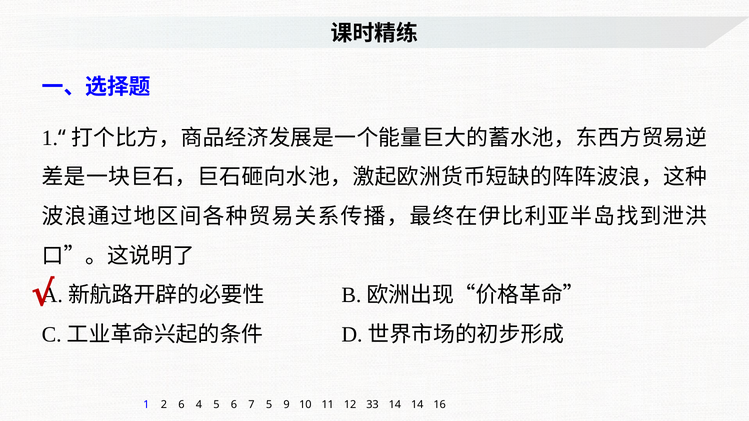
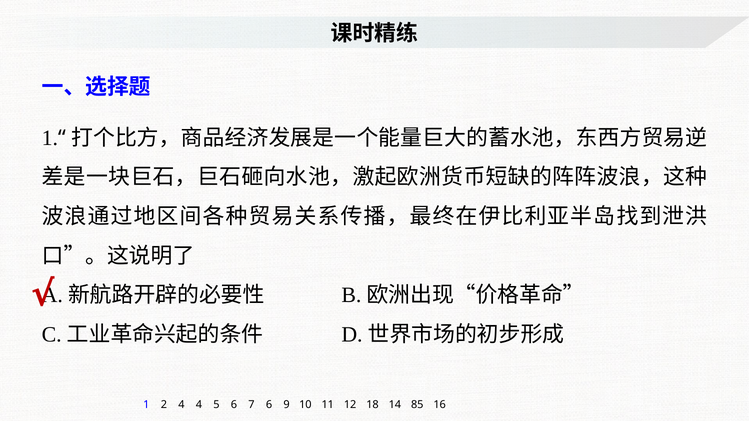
2 6: 6 -> 4
7 5: 5 -> 6
33: 33 -> 18
14 14: 14 -> 85
